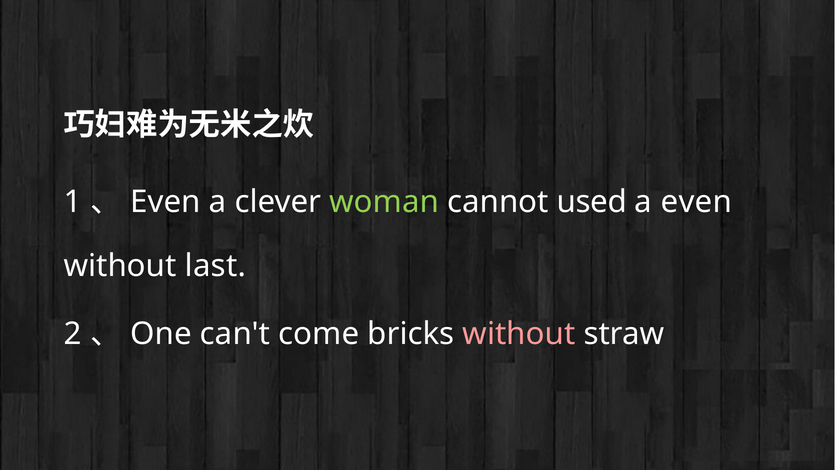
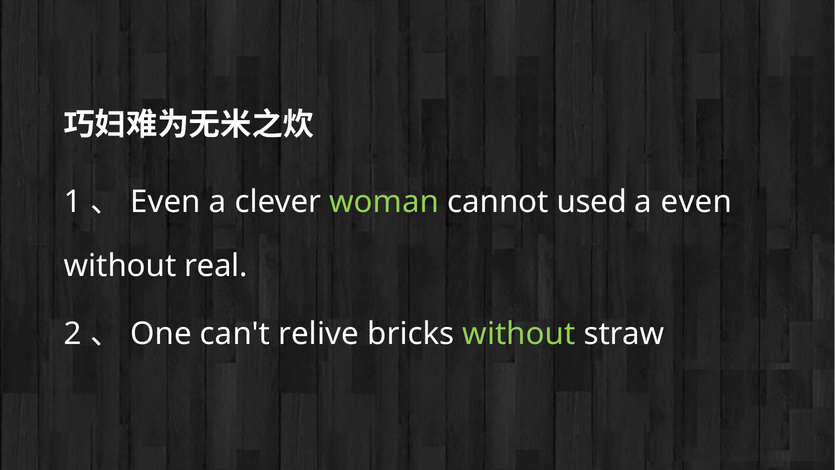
last: last -> real
come: come -> relive
without at (519, 334) colour: pink -> light green
